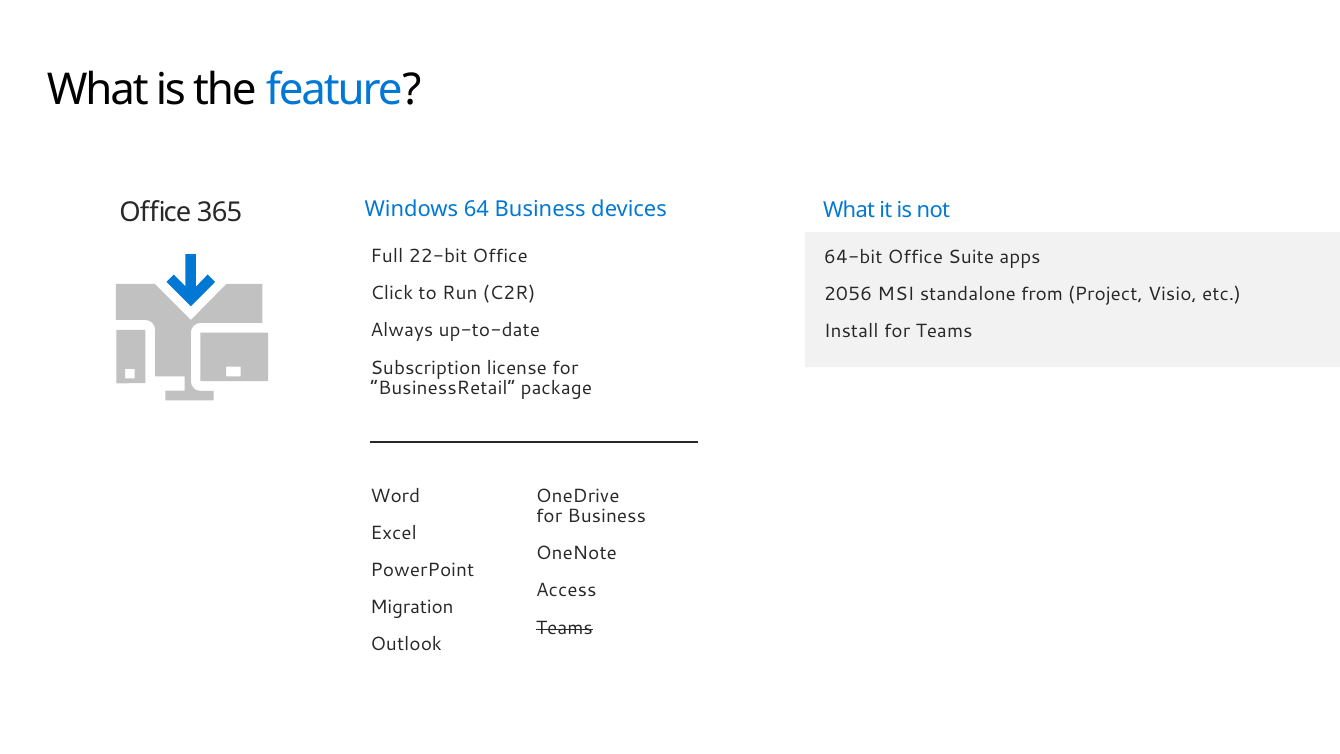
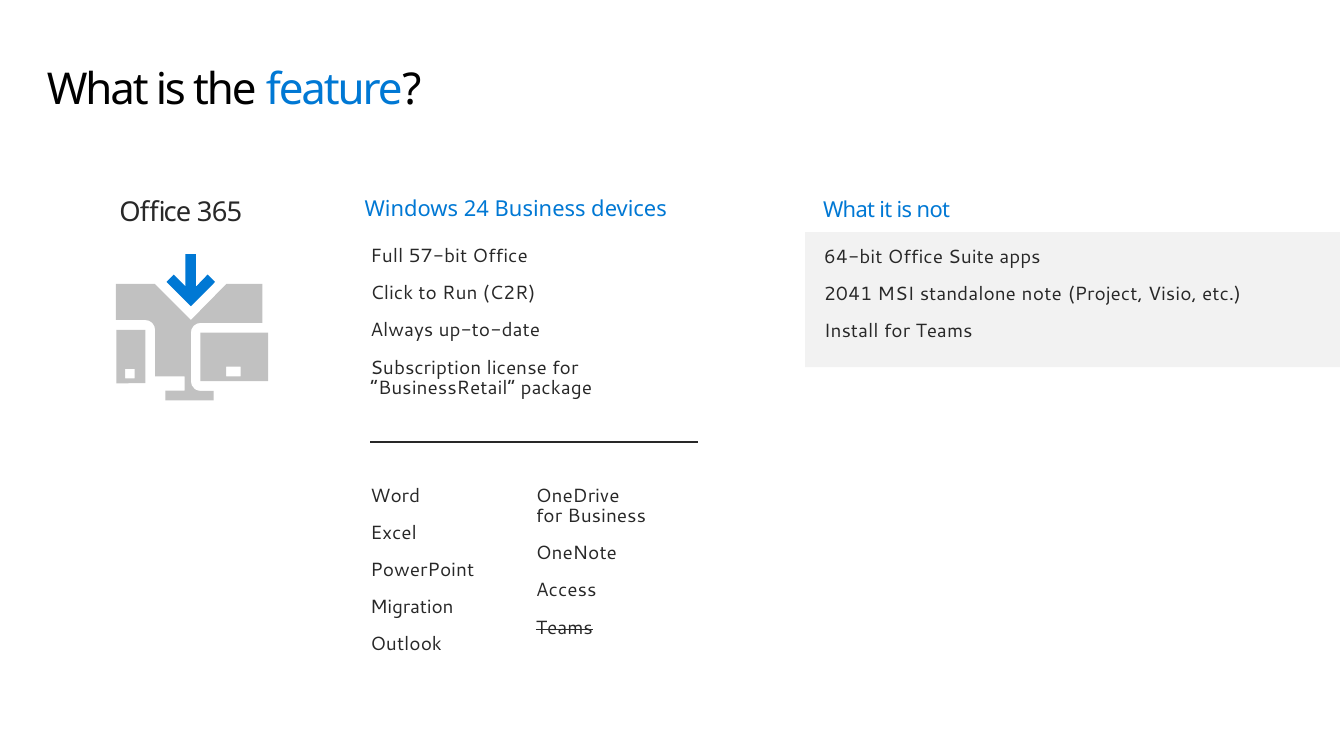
64: 64 -> 24
22-bit: 22-bit -> 57-bit
2056: 2056 -> 2041
from: from -> note
